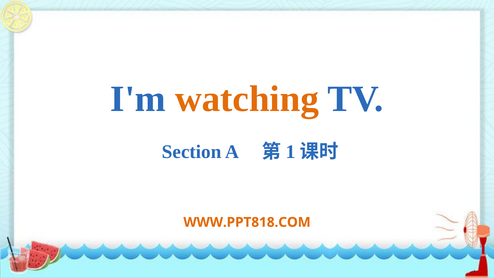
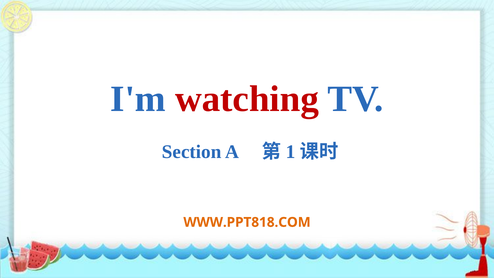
watching colour: orange -> red
